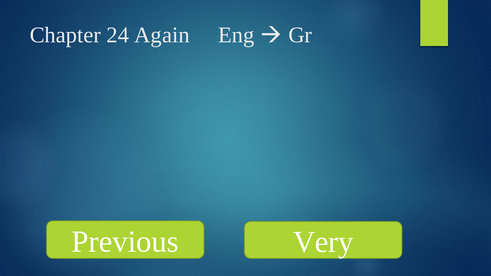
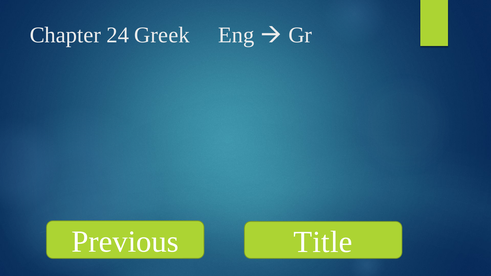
Again: Again -> Greek
Very: Very -> Title
